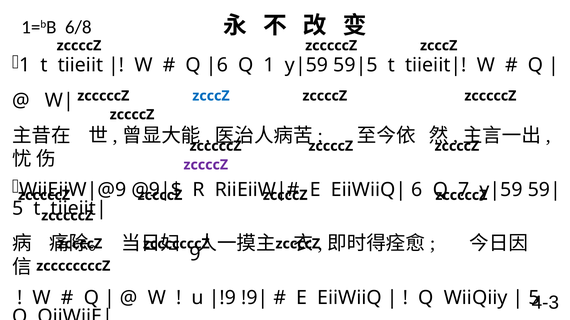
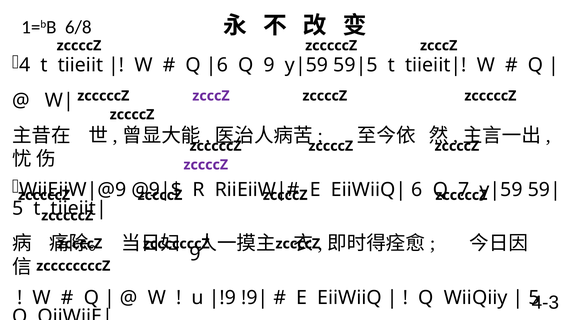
1 at (25, 65): 1 -> 4
Q 1: 1 -> 9
zcccZ at (211, 96) colour: blue -> purple
